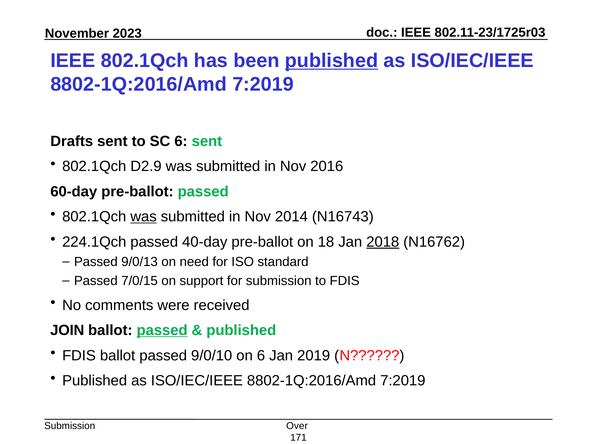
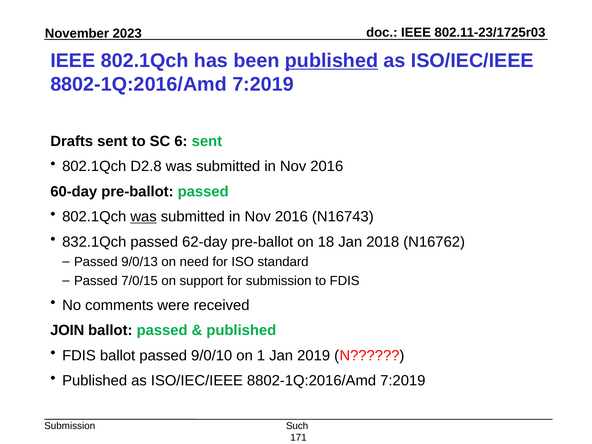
D2.9: D2.9 -> D2.8
2014 at (291, 217): 2014 -> 2016
224.1Qch: 224.1Qch -> 832.1Qch
40-day: 40-day -> 62-day
2018 underline: present -> none
passed at (162, 330) underline: present -> none
on 6: 6 -> 1
Over: Over -> Such
